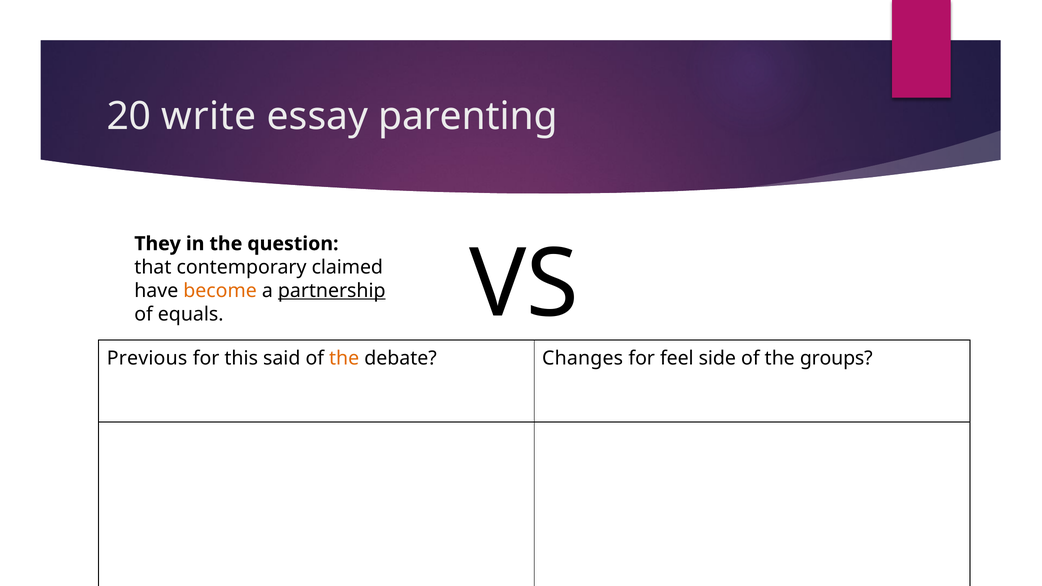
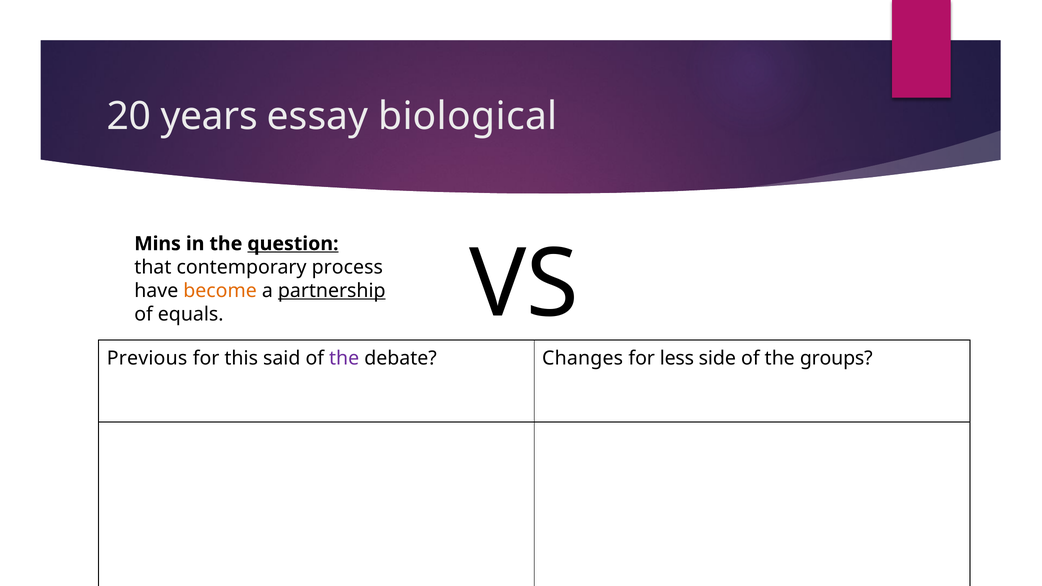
write: write -> years
parenting: parenting -> biological
They: They -> Mins
question underline: none -> present
claimed: claimed -> process
the at (344, 358) colour: orange -> purple
feel: feel -> less
